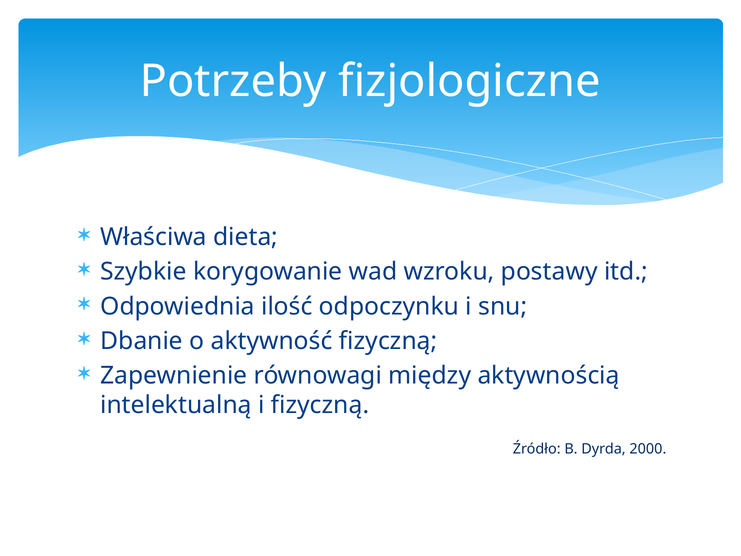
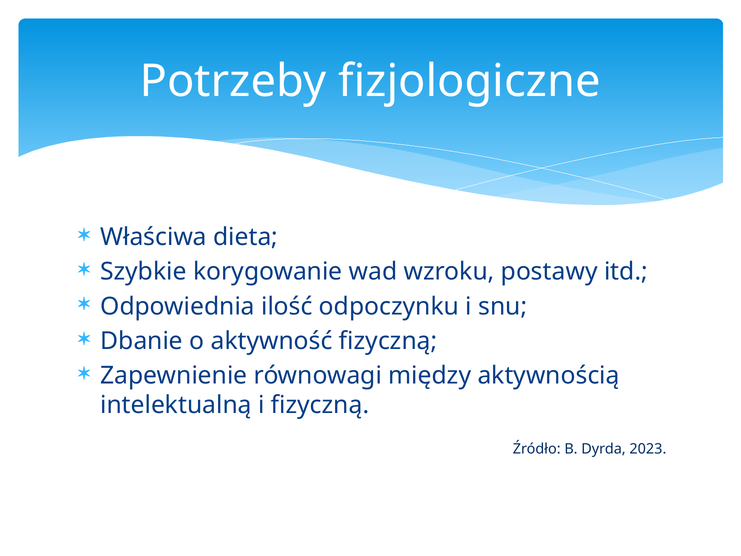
2000: 2000 -> 2023
